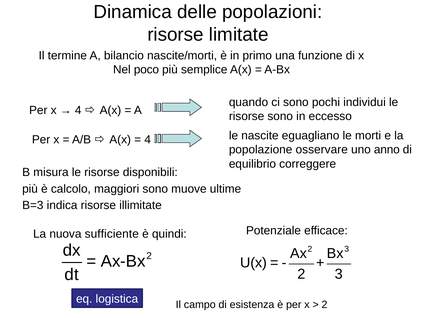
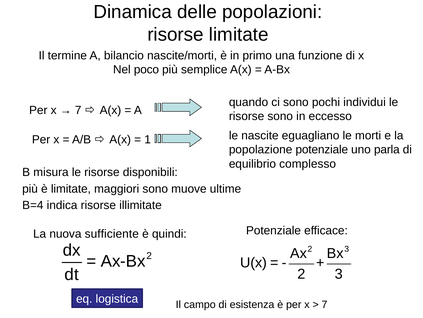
4 at (78, 110): 4 -> 7
4 at (148, 139): 4 -> 1
popolazione osservare: osservare -> potenziale
anno: anno -> parla
correggere: correggere -> complesso
è calcolo: calcolo -> limitate
B=3: B=3 -> B=4
2 at (325, 304): 2 -> 7
